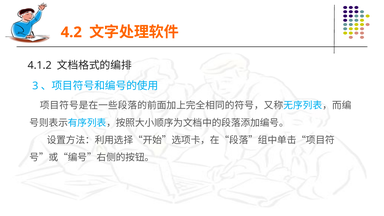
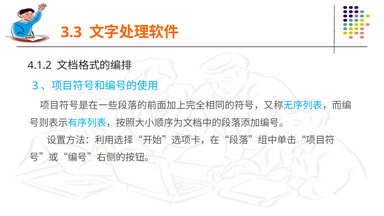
4.2: 4.2 -> 3.3
